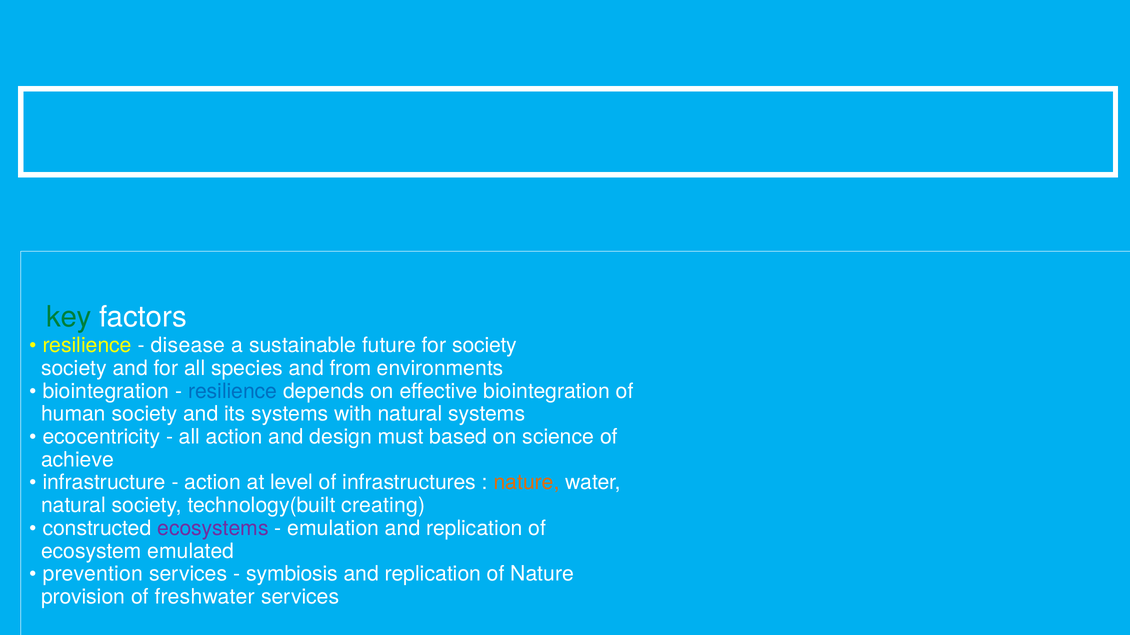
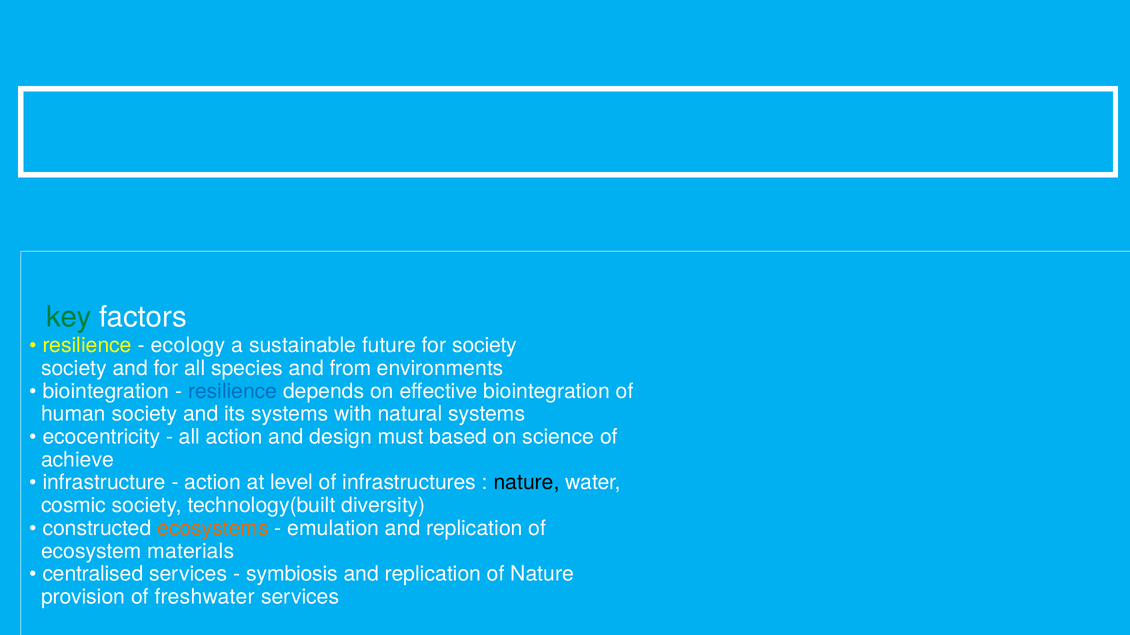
disease: disease -> ecology
nature at (527, 483) colour: orange -> black
natural at (73, 506): natural -> cosmic
creating: creating -> diversity
ecosystems colour: purple -> orange
emulated: emulated -> materials
prevention: prevention -> centralised
